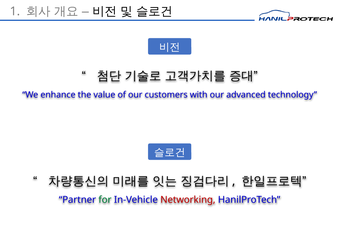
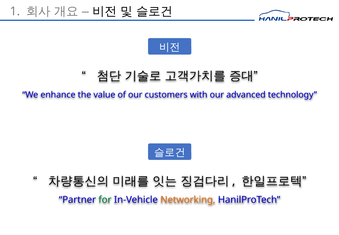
Networking colour: red -> orange
